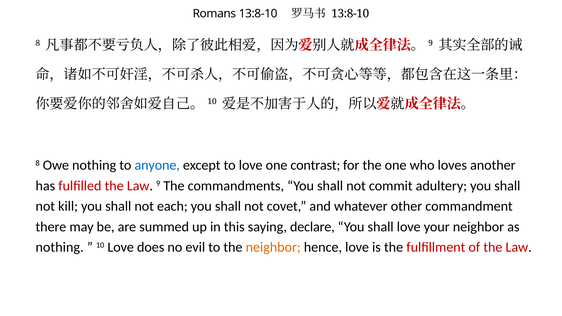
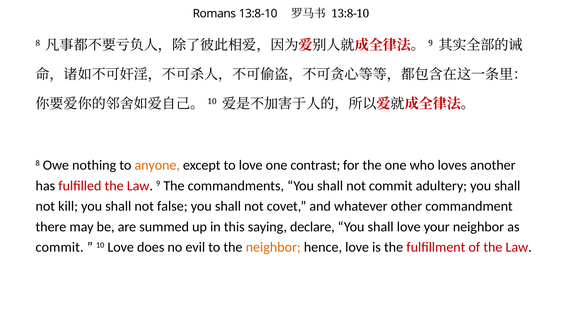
anyone colour: blue -> orange
each: each -> false
nothing at (60, 247): nothing -> commit
